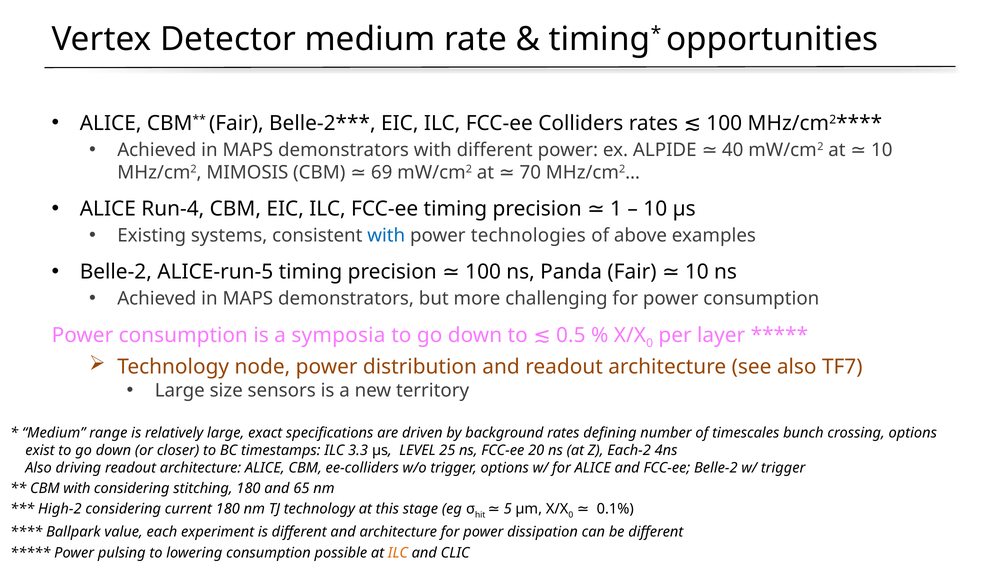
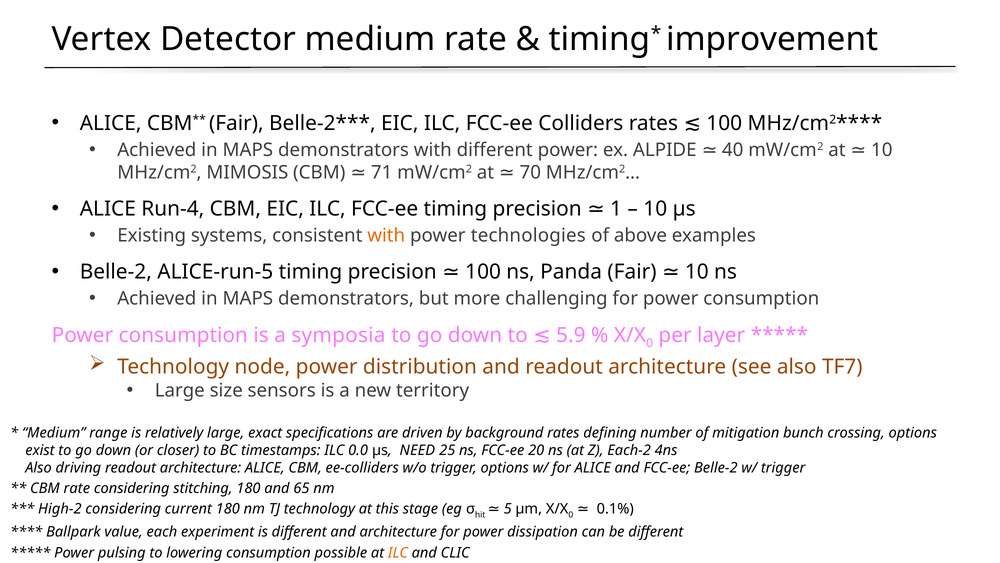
opportunities: opportunities -> improvement
69: 69 -> 71
with at (386, 235) colour: blue -> orange
0.5: 0.5 -> 5.9
timescales: timescales -> mitigation
3.3: 3.3 -> 0.0
LEVEL: LEVEL -> NEED
CBM with: with -> rate
